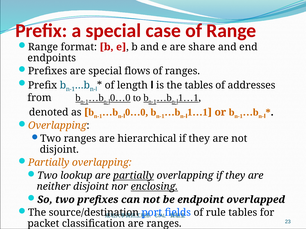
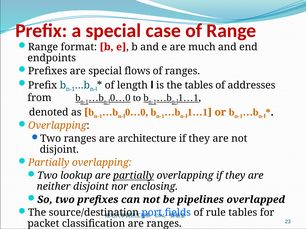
share: share -> much
hierarchical: hierarchical -> architecture
enclosing underline: present -> none
endpoint: endpoint -> pipelines
